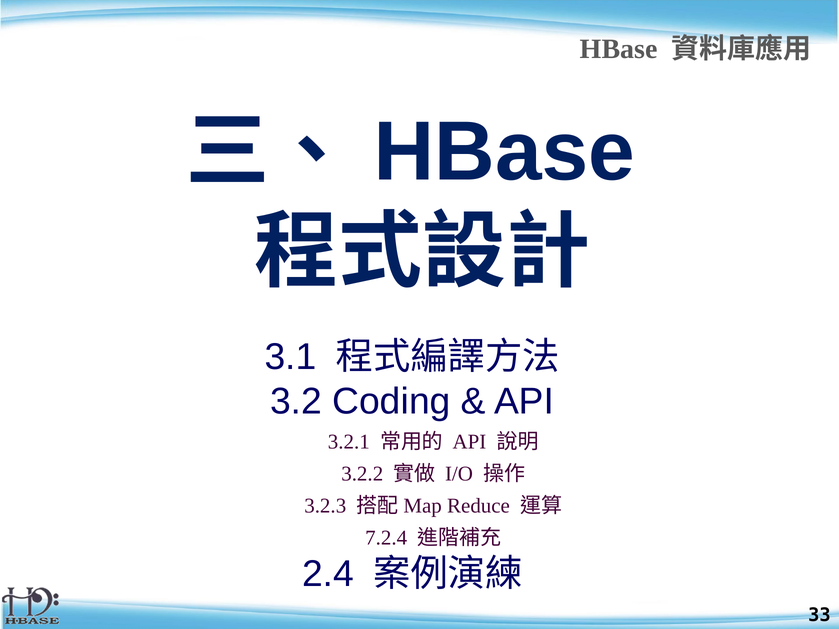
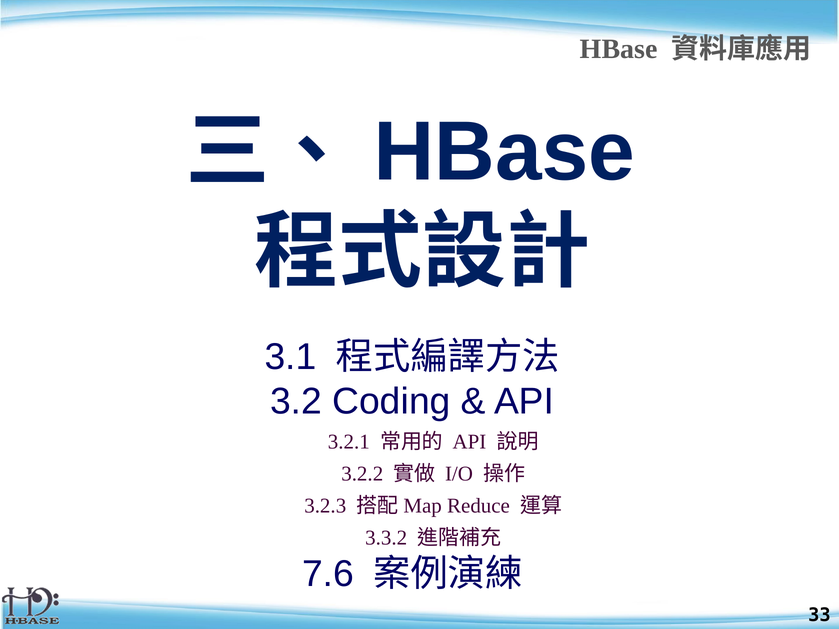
7.2.4: 7.2.4 -> 3.3.2
2.4: 2.4 -> 7.6
